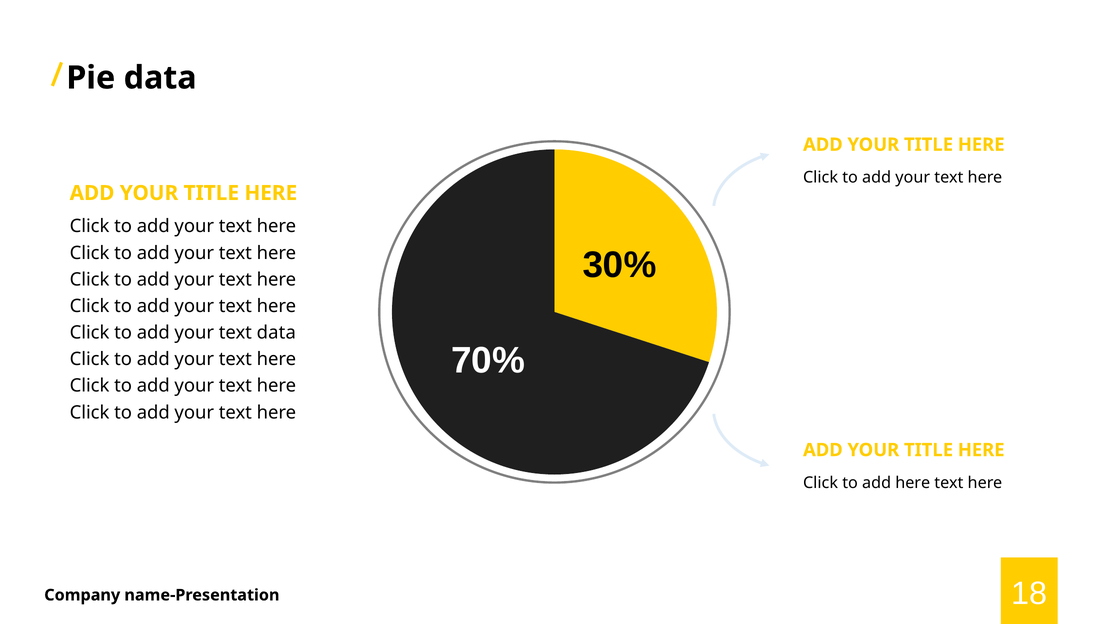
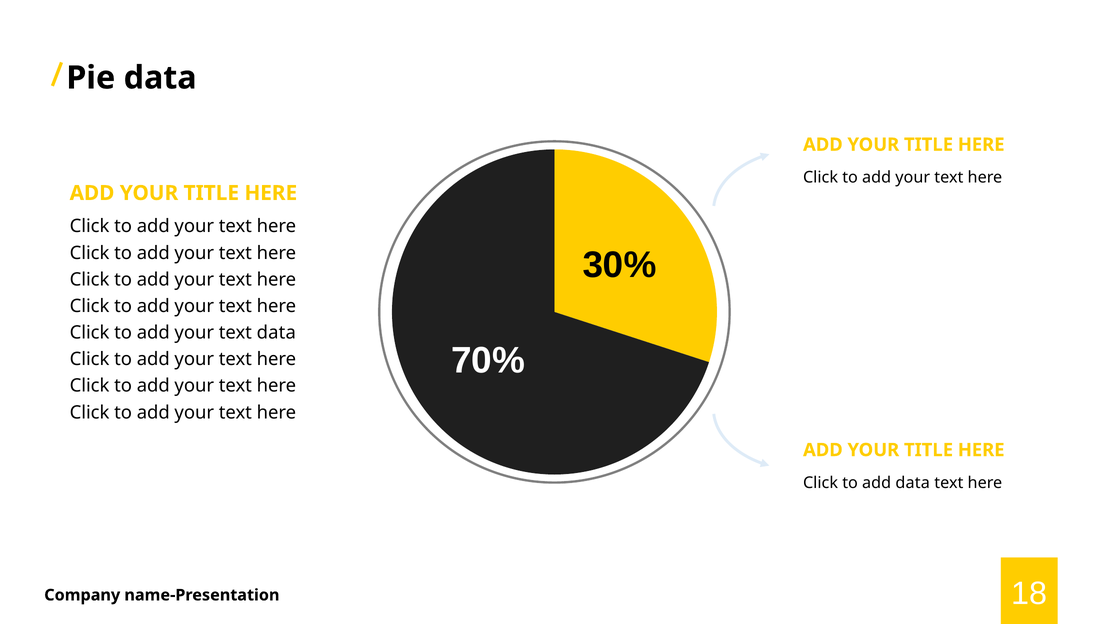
add here: here -> data
